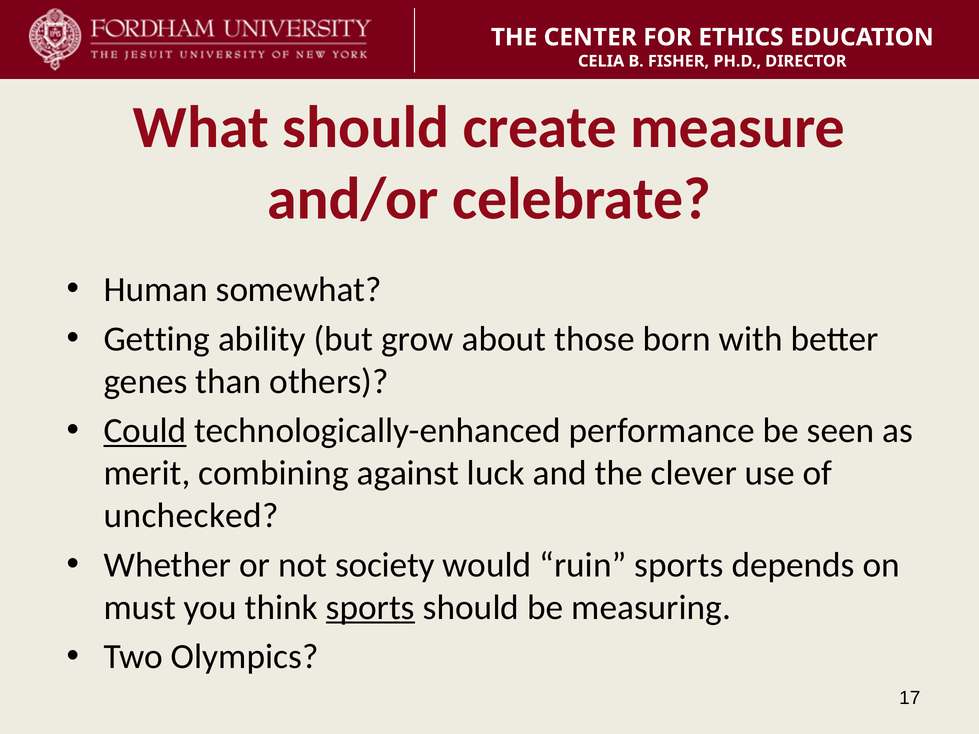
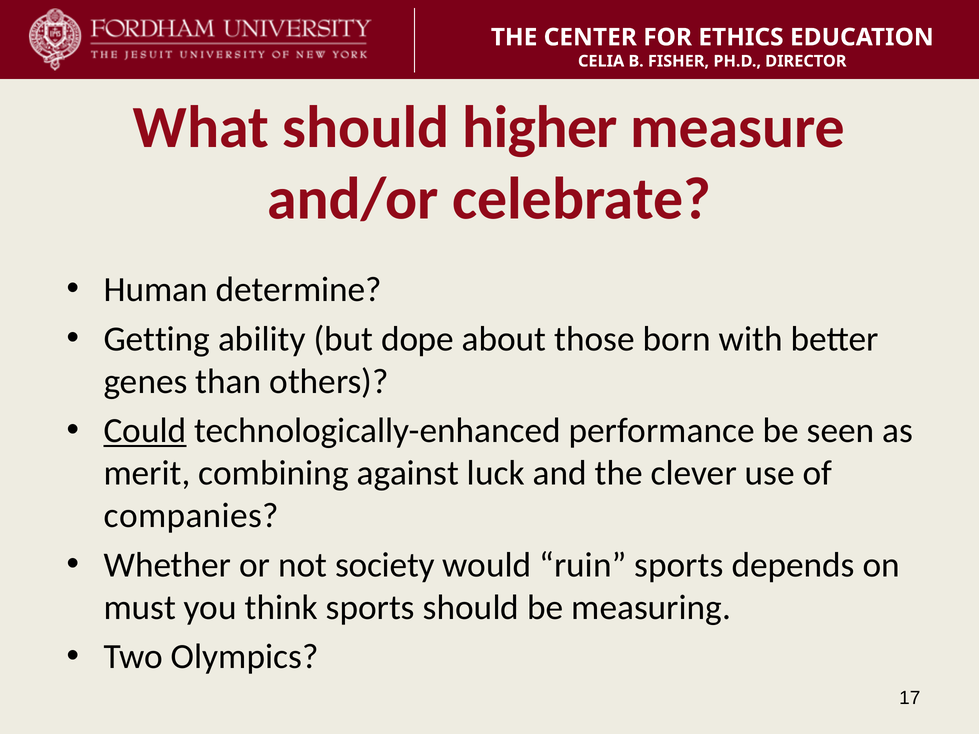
create: create -> higher
somewhat: somewhat -> determine
grow: grow -> dope
unchecked: unchecked -> companies
sports at (370, 608) underline: present -> none
